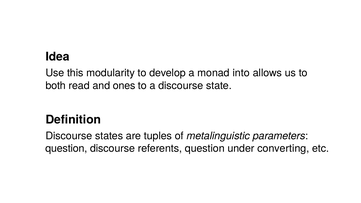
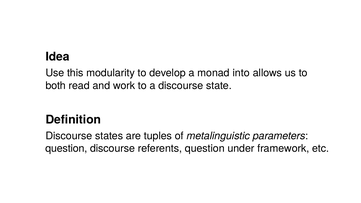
ones: ones -> work
converting: converting -> framework
